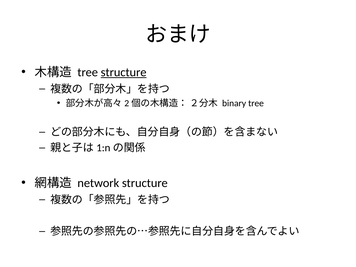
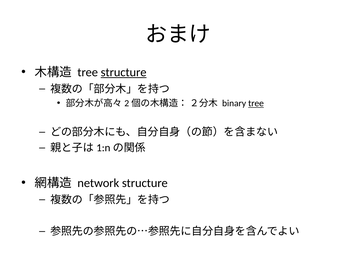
tree at (256, 103) underline: none -> present
